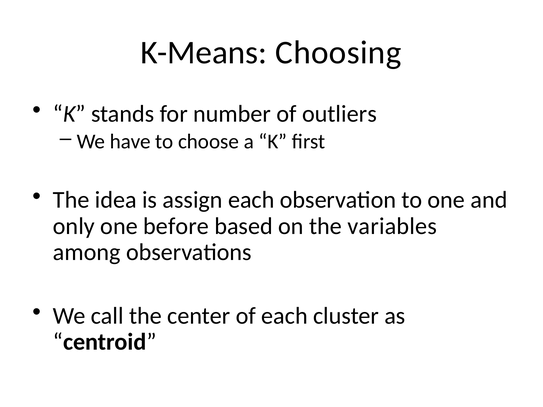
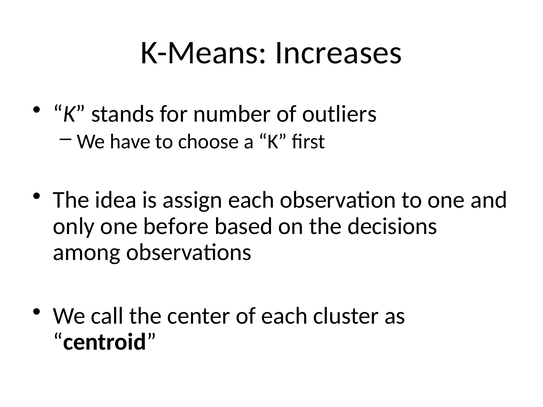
Choosing: Choosing -> Increases
variables: variables -> decisions
